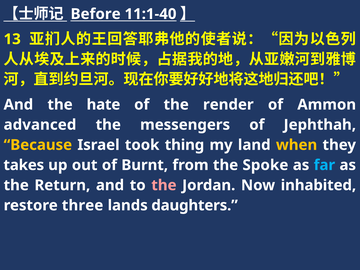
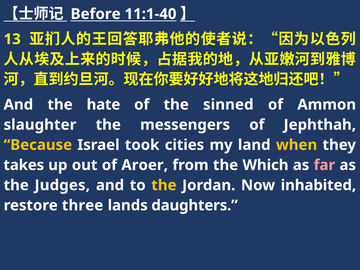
render: render -> sinned
advanced: advanced -> slaughter
thing: thing -> cities
Burnt: Burnt -> Aroer
Spoke: Spoke -> Which
far colour: light blue -> pink
Return: Return -> Judges
the at (164, 185) colour: pink -> yellow
